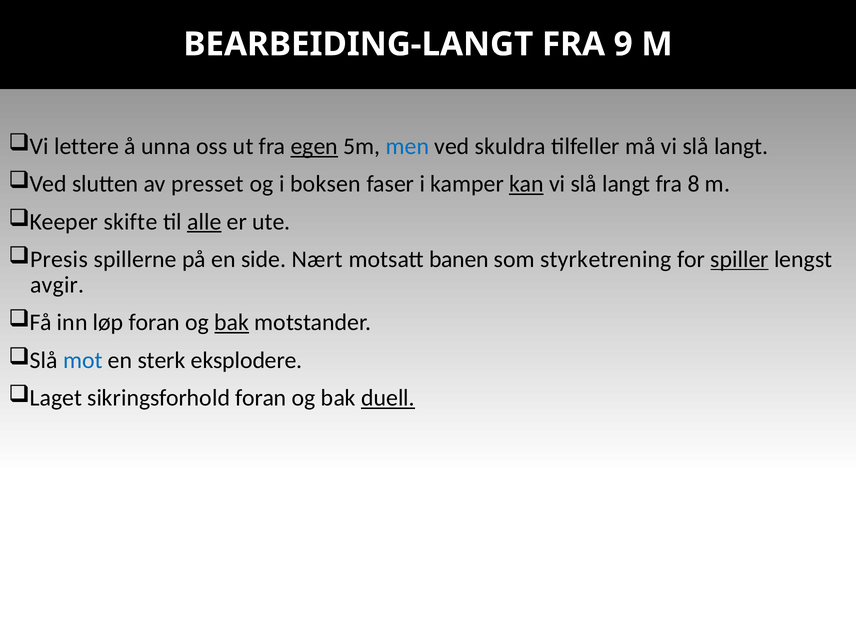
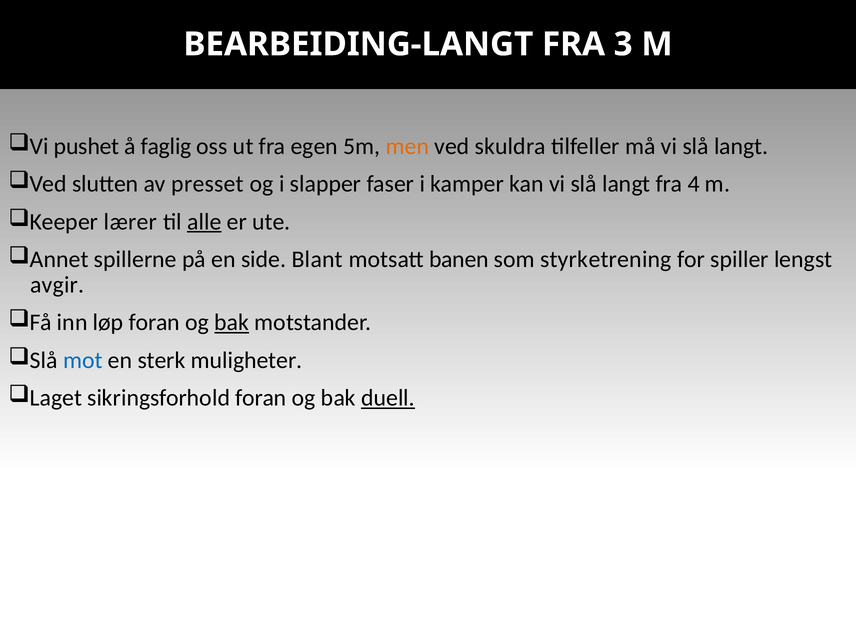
9: 9 -> 3
lettere: lettere -> pushet
unna: unna -> faglig
egen underline: present -> none
men colour: blue -> orange
boksen: boksen -> slapper
kan underline: present -> none
8: 8 -> 4
skifte: skifte -> lærer
Presis: Presis -> Annet
Nært: Nært -> Blant
spiller underline: present -> none
eksplodere: eksplodere -> muligheter
